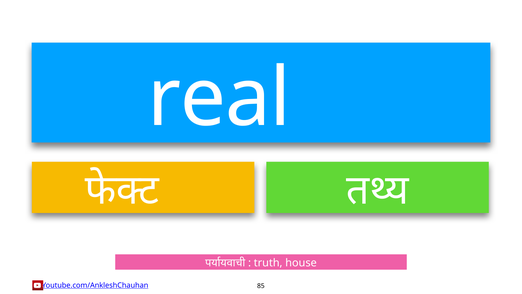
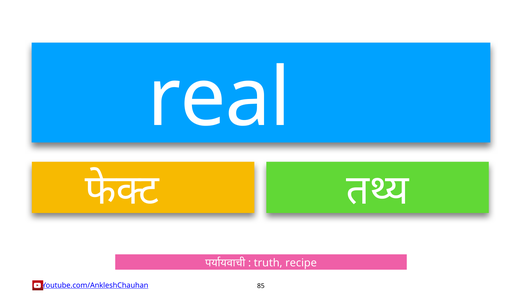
house: house -> recipe
